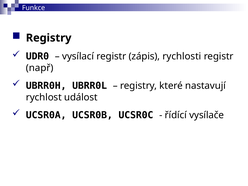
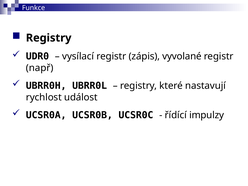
rychlosti: rychlosti -> vyvolané
vysílače: vysílače -> impulzy
